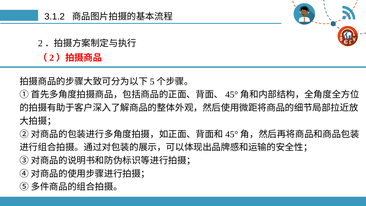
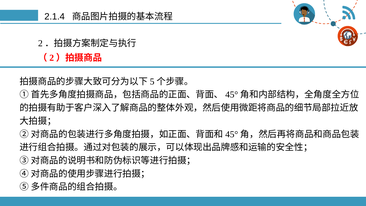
3.1.2: 3.1.2 -> 2.1.4
